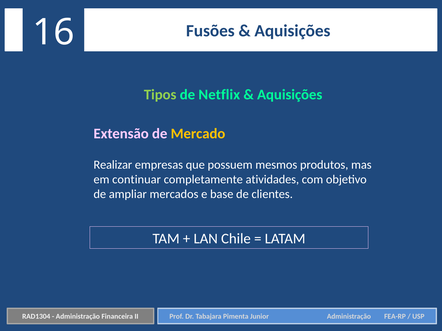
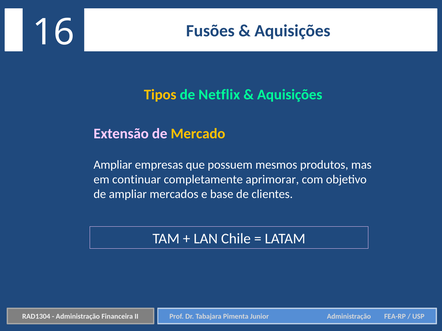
Tipos colour: light green -> yellow
Realizar at (113, 165): Realizar -> Ampliar
atividades: atividades -> aprimorar
